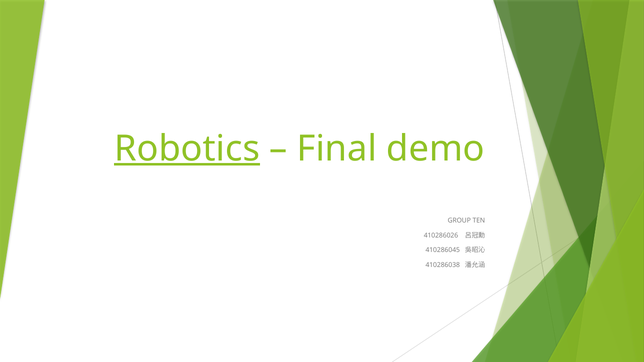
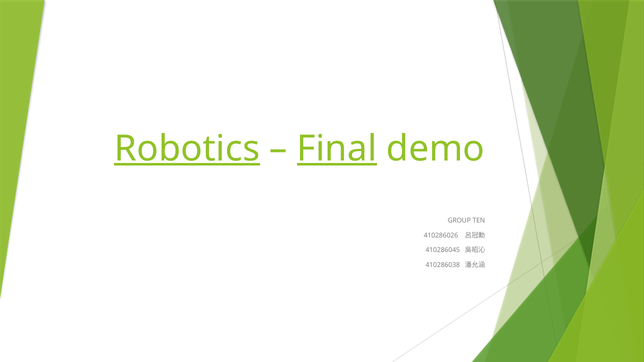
Final underline: none -> present
